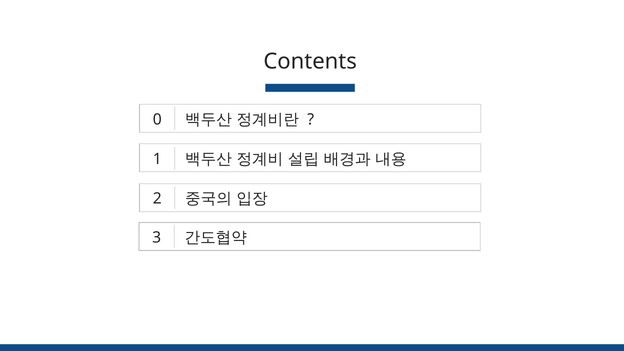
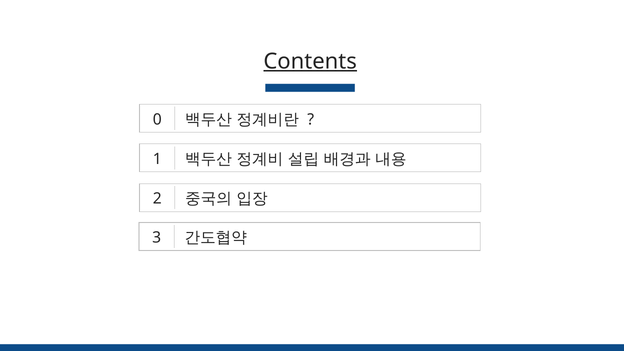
Contents underline: none -> present
